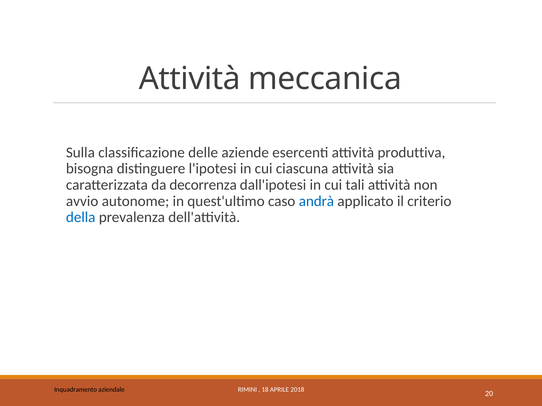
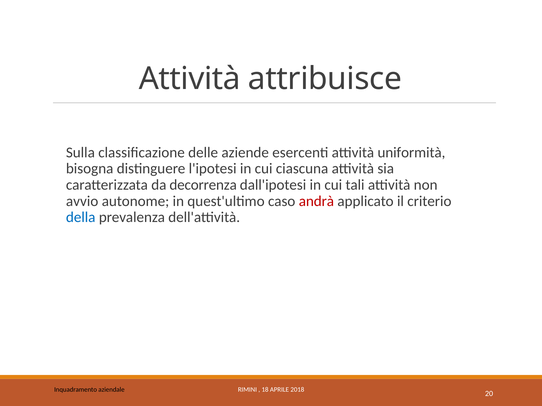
meccanica: meccanica -> attribuisce
produttiva: produttiva -> uniformità
andrà colour: blue -> red
